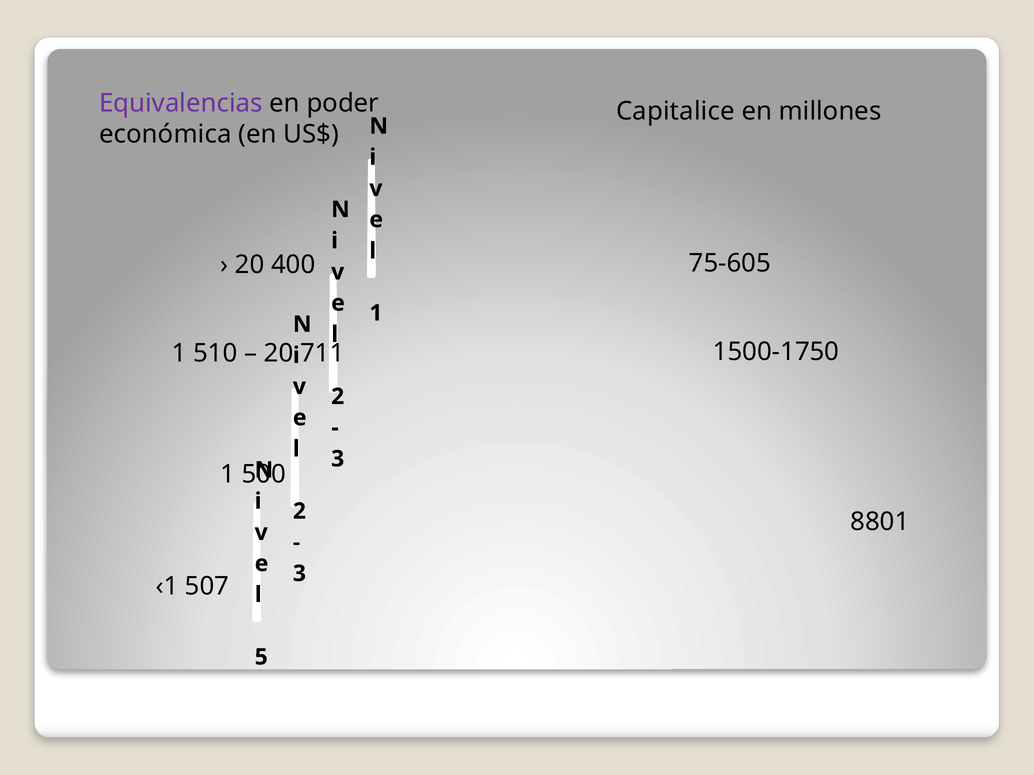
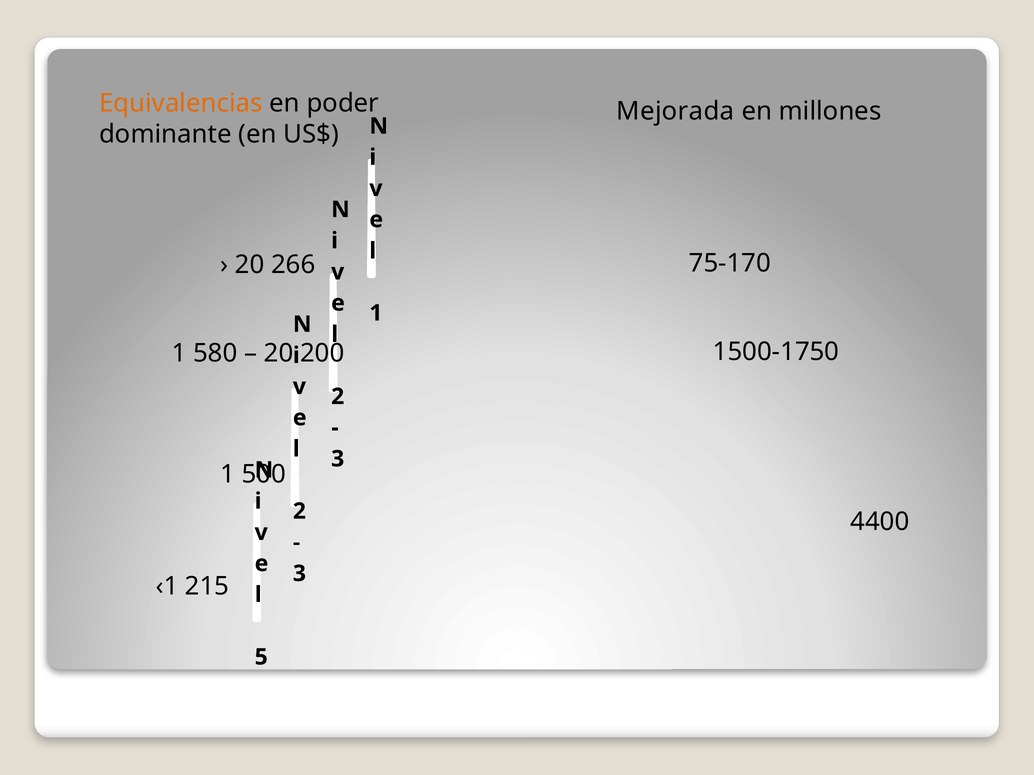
Equivalencias colour: purple -> orange
Capitalice: Capitalice -> Mejorada
económica: económica -> dominante
75-605: 75-605 -> 75-170
400: 400 -> 266
510: 510 -> 580
711: 711 -> 200
8801: 8801 -> 4400
507: 507 -> 215
